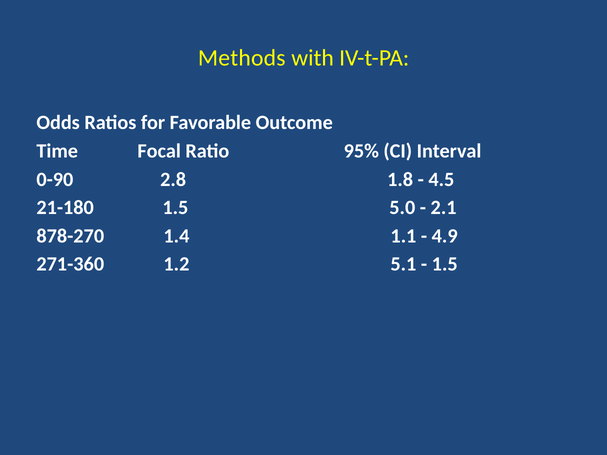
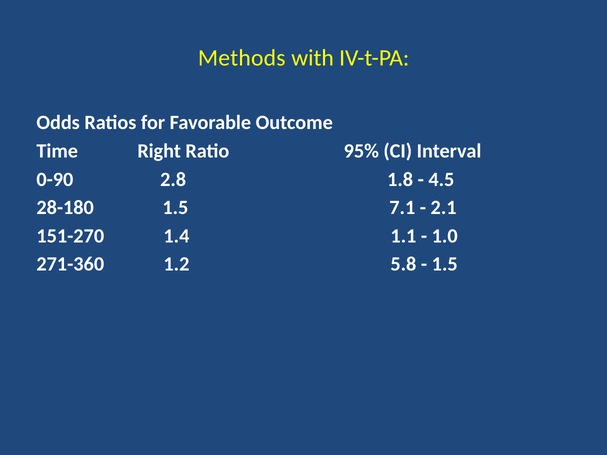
Focal: Focal -> Right
21-180: 21-180 -> 28-180
5.0: 5.0 -> 7.1
878-270: 878-270 -> 151-270
4.9: 4.9 -> 1.0
5.1: 5.1 -> 5.8
